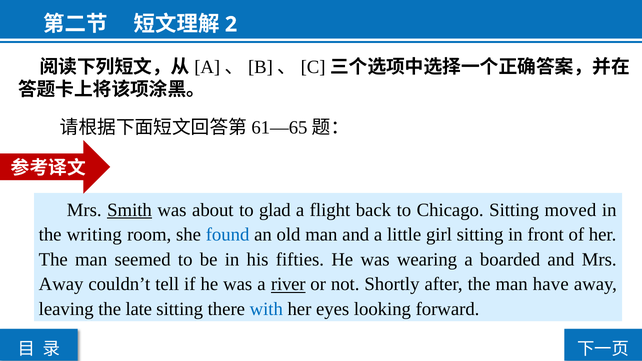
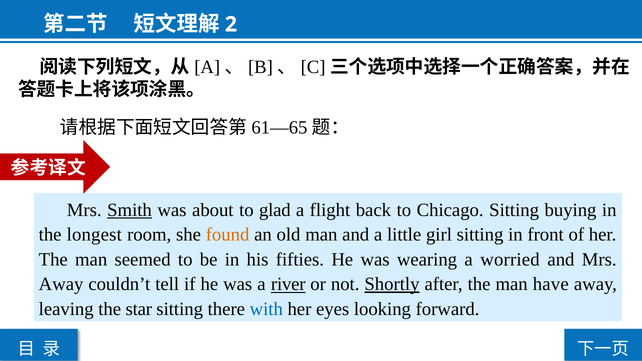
moved: moved -> buying
writing: writing -> longest
found colour: blue -> orange
boarded: boarded -> worried
Shortly underline: none -> present
late: late -> star
